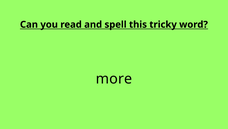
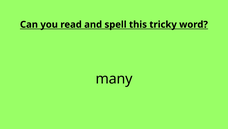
more: more -> many
